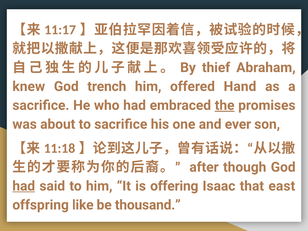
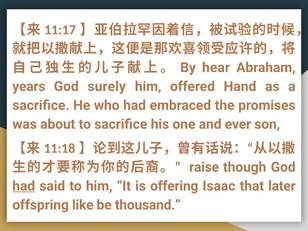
thief: thief -> hear
knew: knew -> years
trench: trench -> surely
the underline: present -> none
after: after -> raise
east: east -> later
